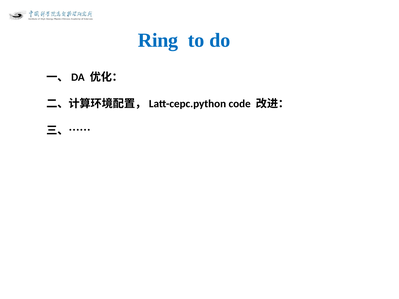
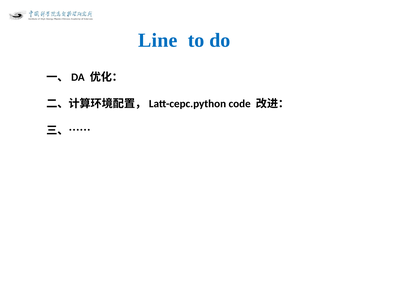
Ring: Ring -> Line
